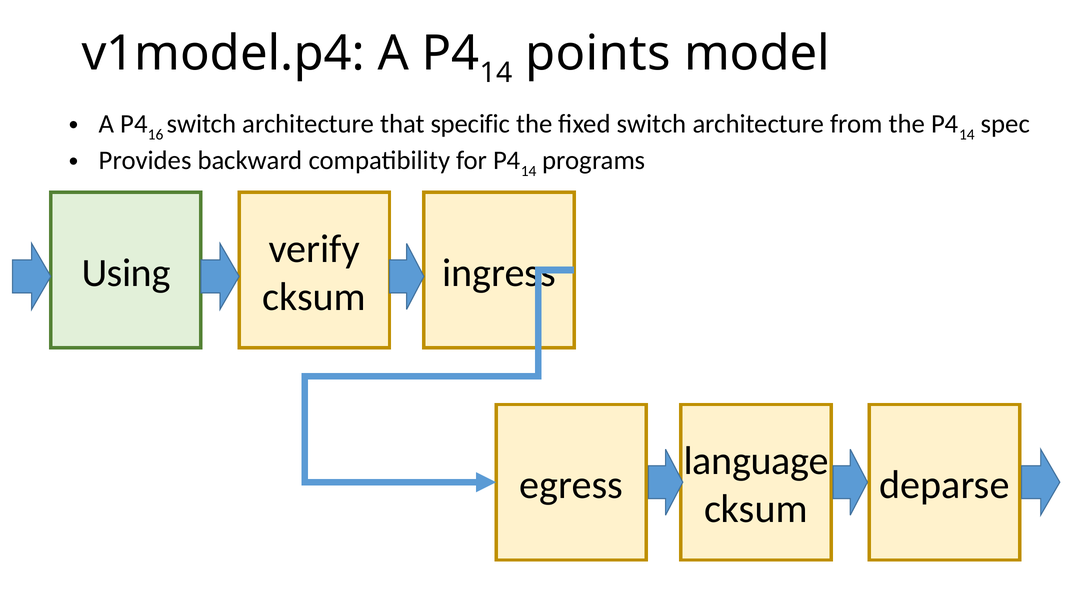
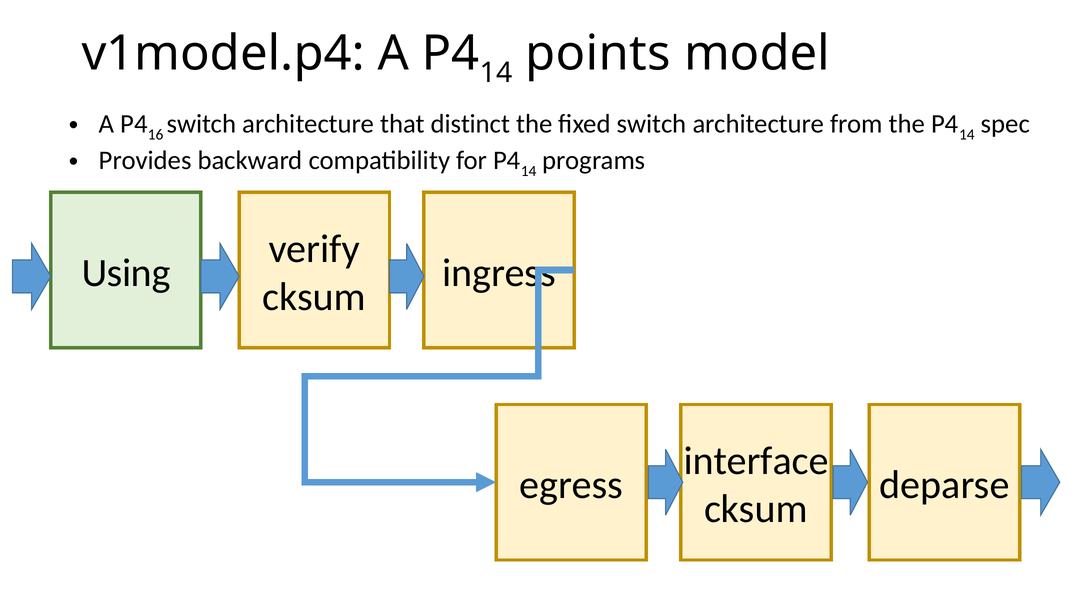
specific: specific -> distinct
language: language -> interface
